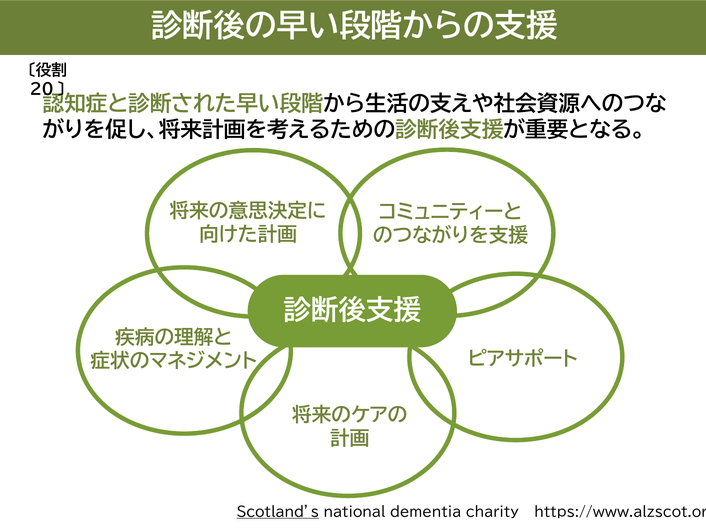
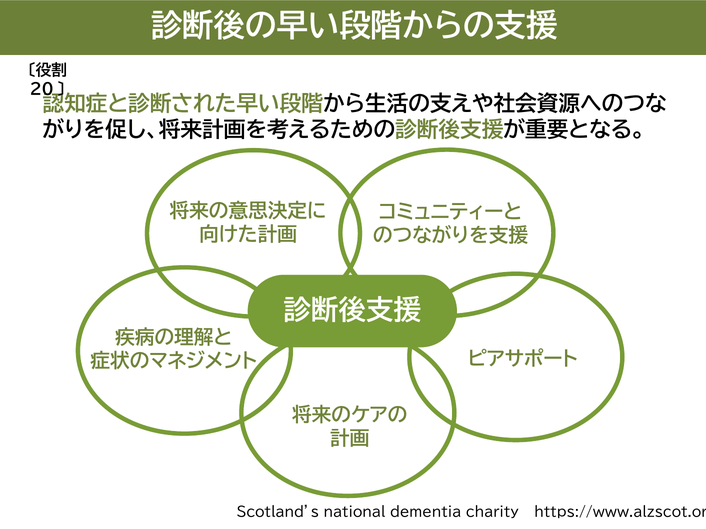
Scotland’s underline: present -> none
